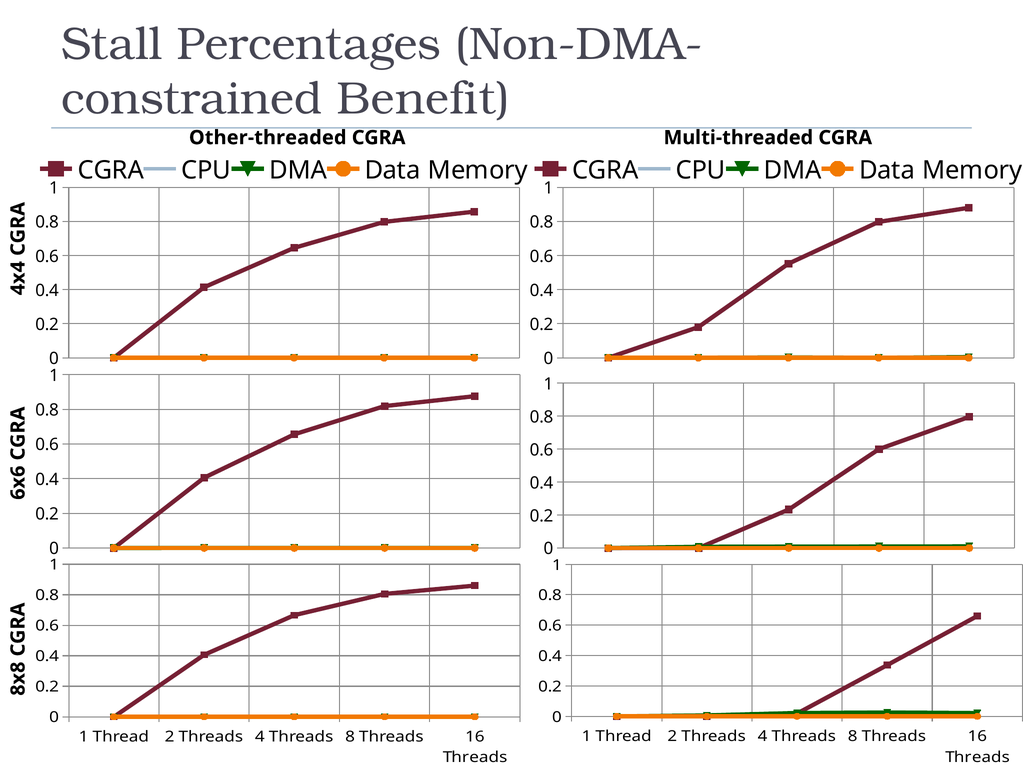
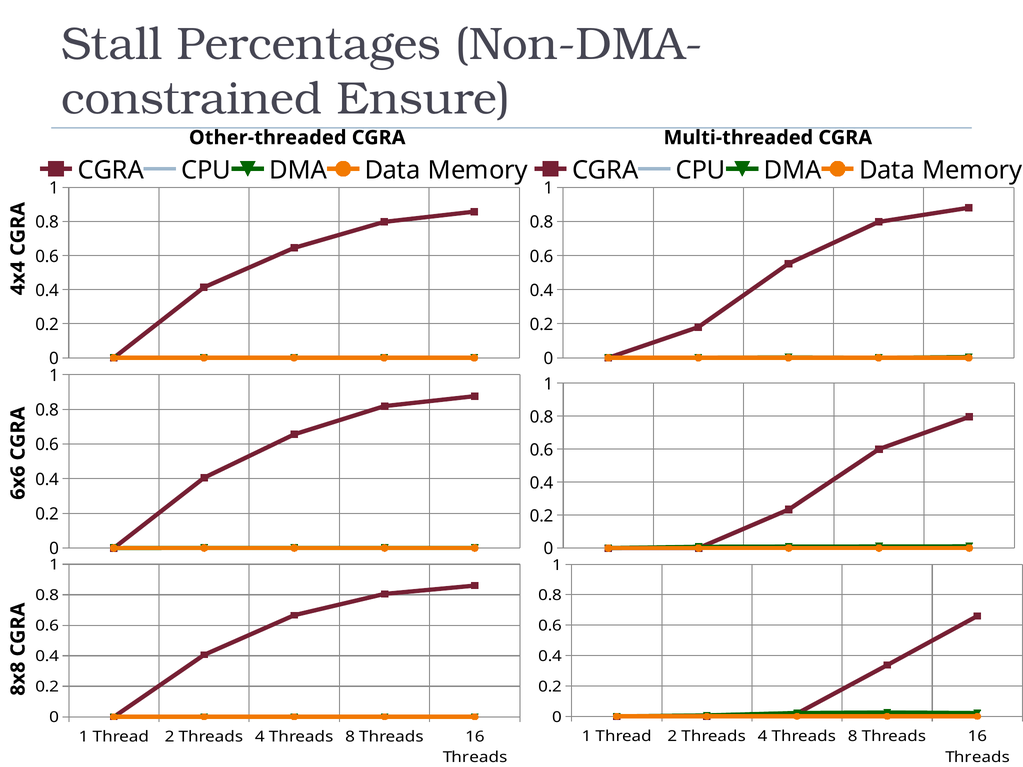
Benefit: Benefit -> Ensure
